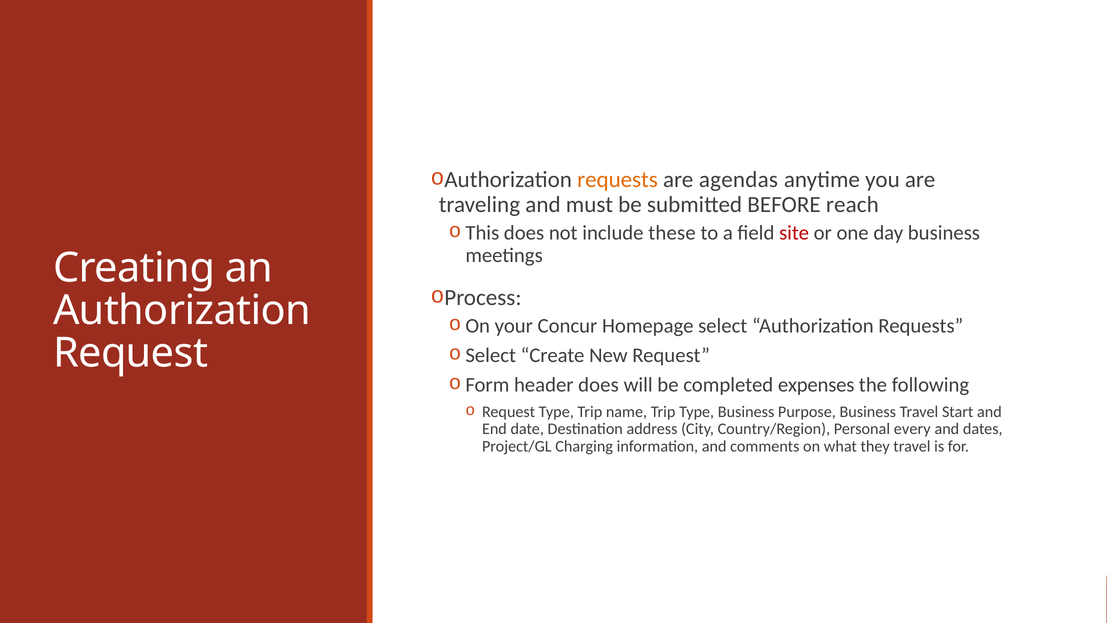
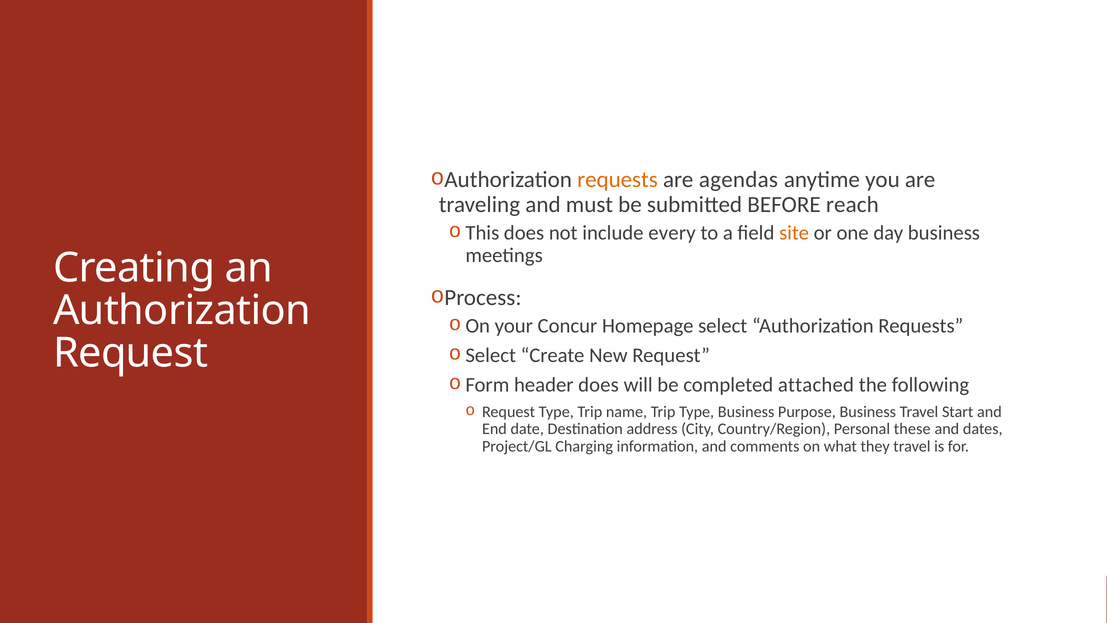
these: these -> every
site colour: red -> orange
expenses: expenses -> attached
every: every -> these
